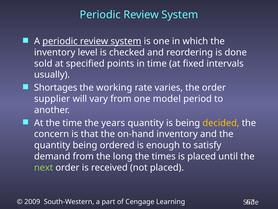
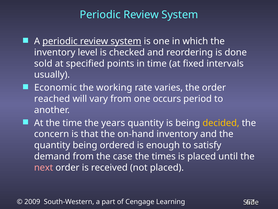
Shortages: Shortages -> Economic
supplier: supplier -> reached
model: model -> occurs
long: long -> case
next colour: light green -> pink
